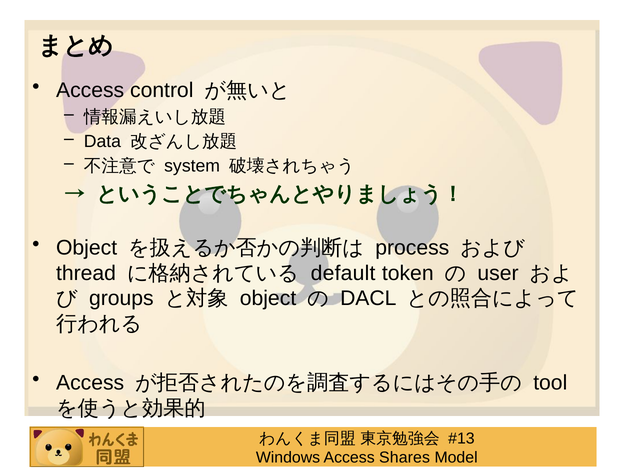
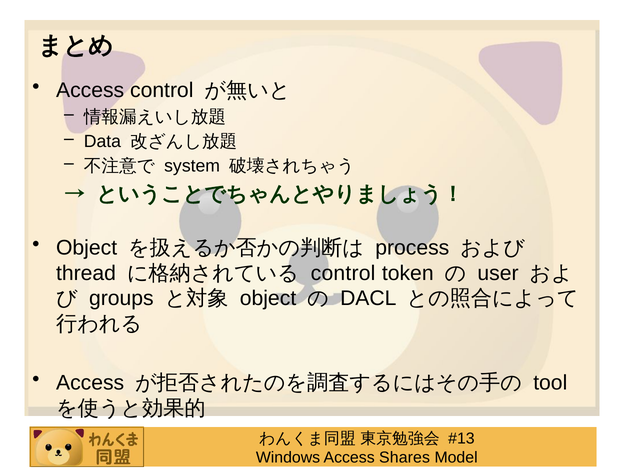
default at (343, 273): default -> control
